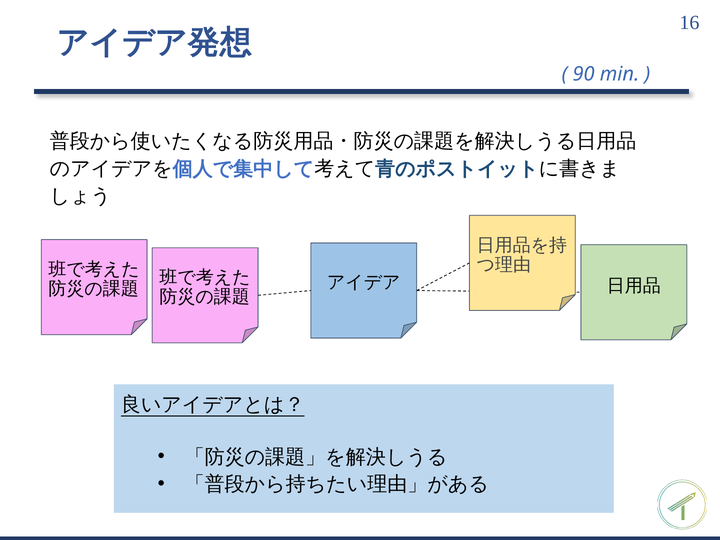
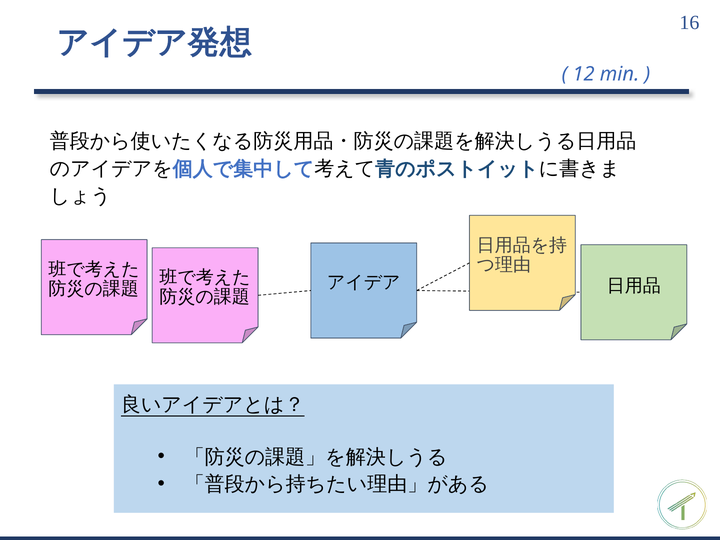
90: 90 -> 12
